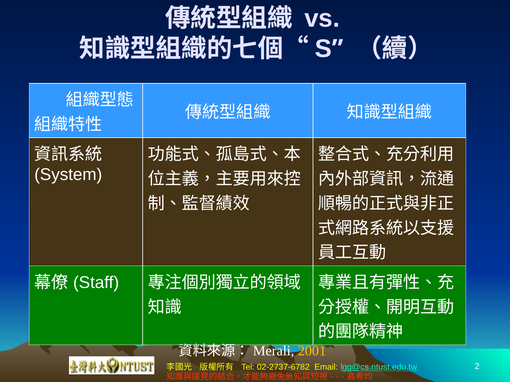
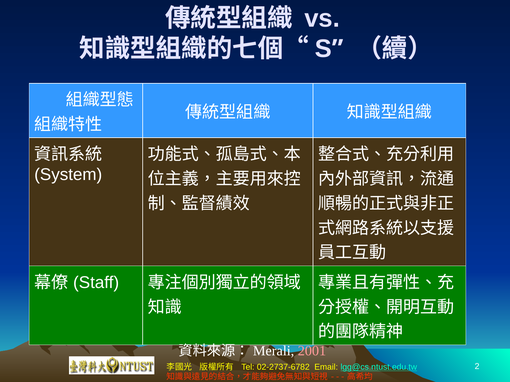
2001 colour: yellow -> pink
